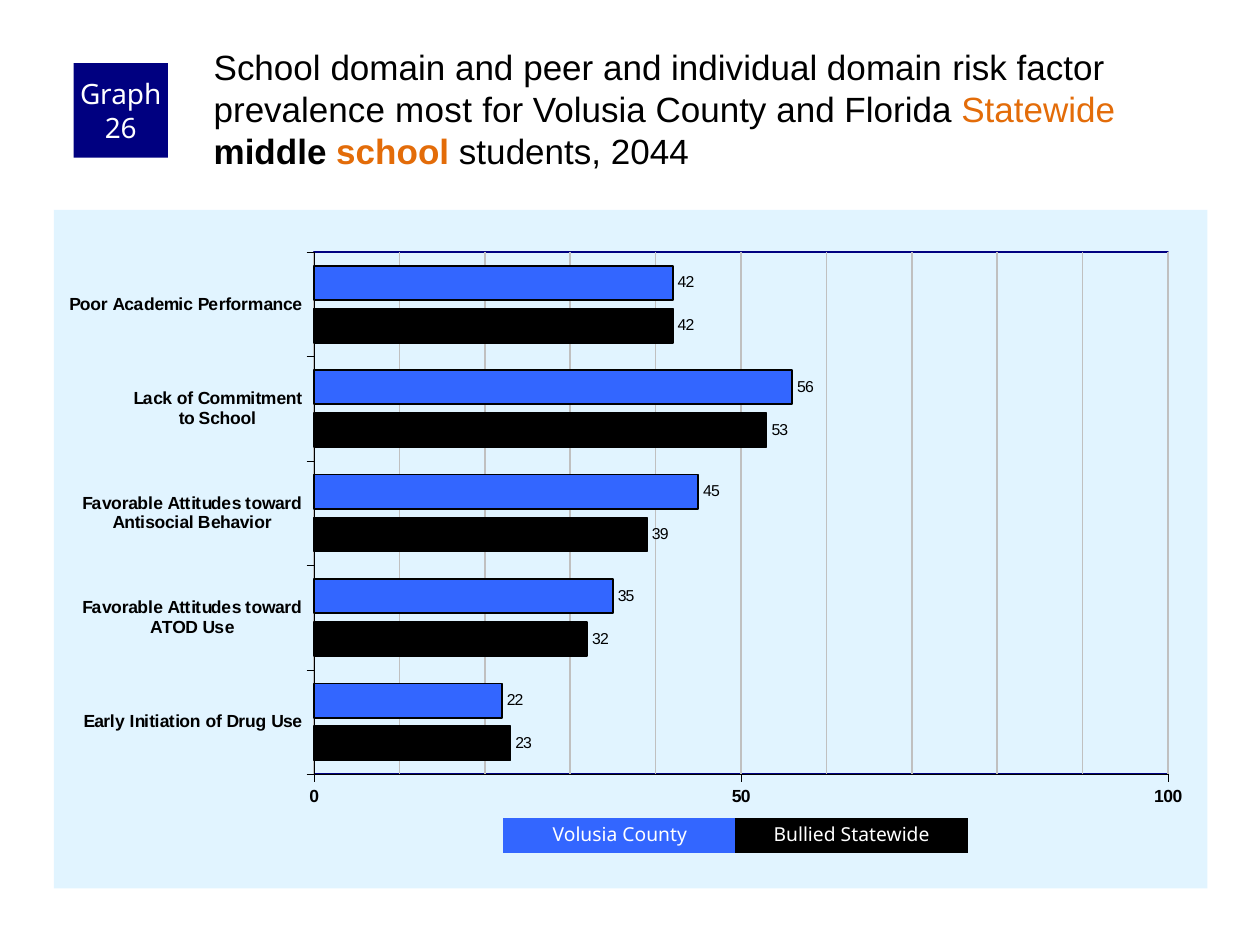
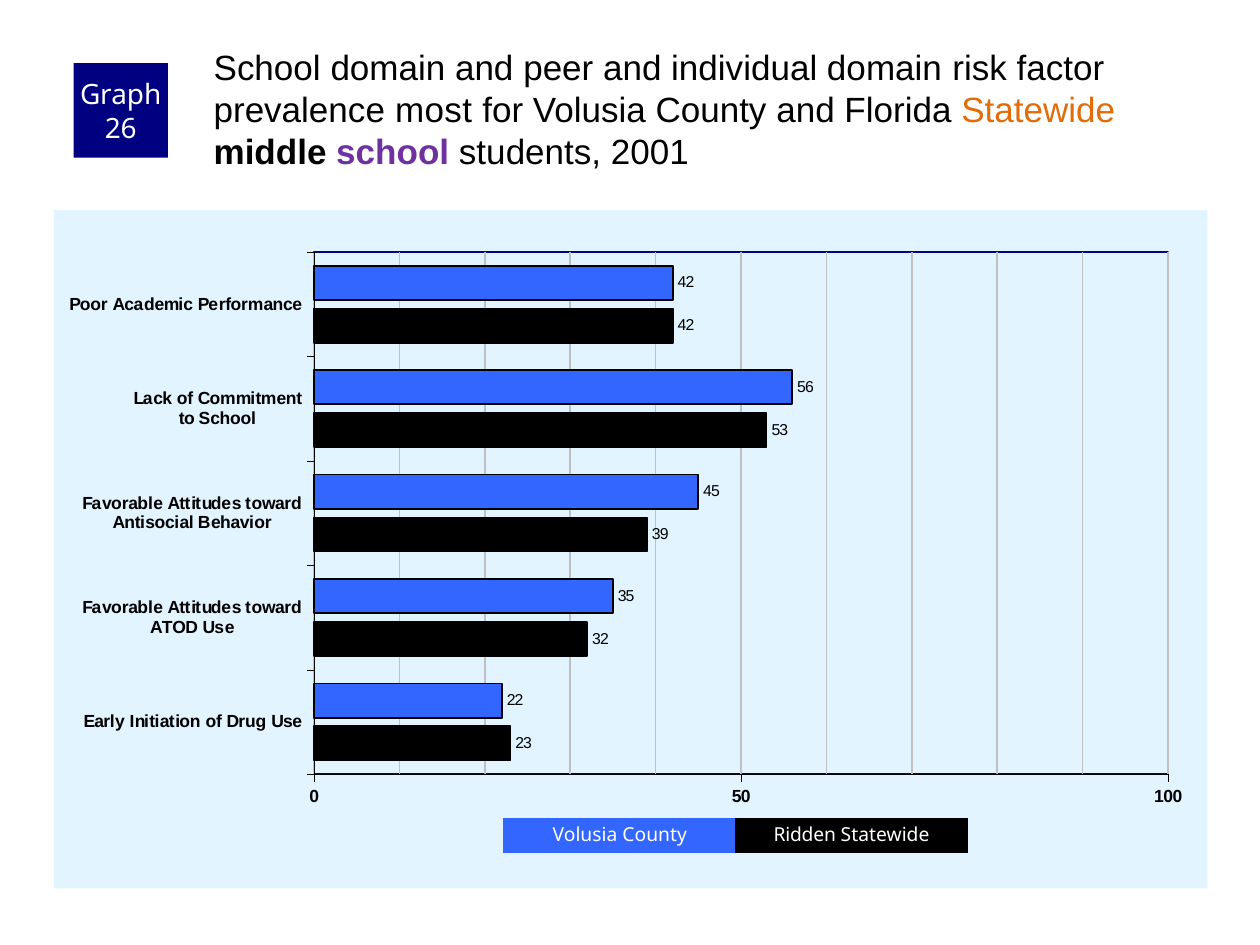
school at (393, 153) colour: orange -> purple
2044: 2044 -> 2001
Bullied: Bullied -> Ridden
